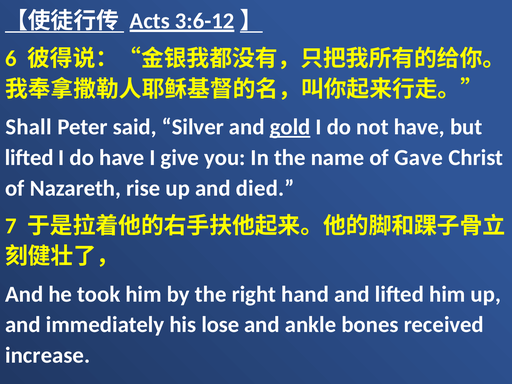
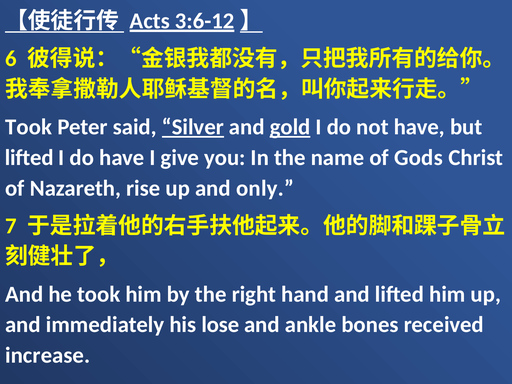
Shall at (29, 127): Shall -> Took
Silver underline: none -> present
Gave: Gave -> Gods
died: died -> only
